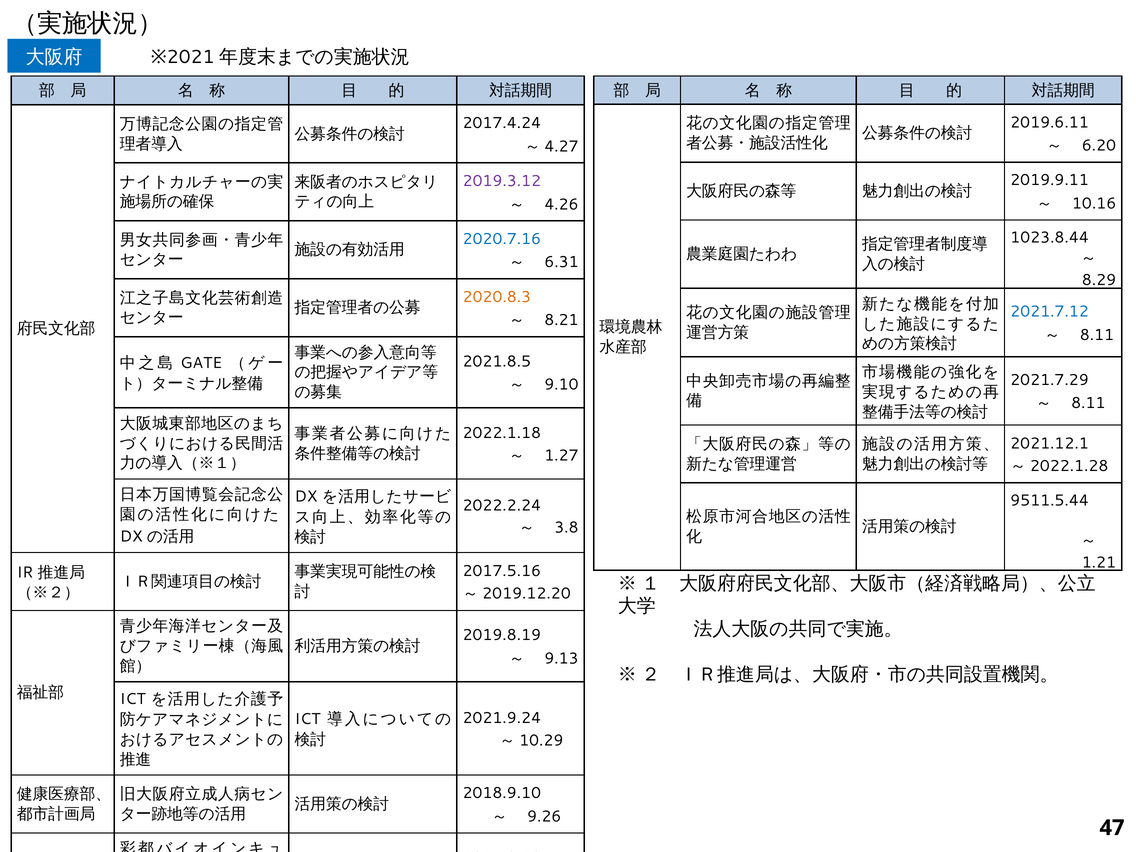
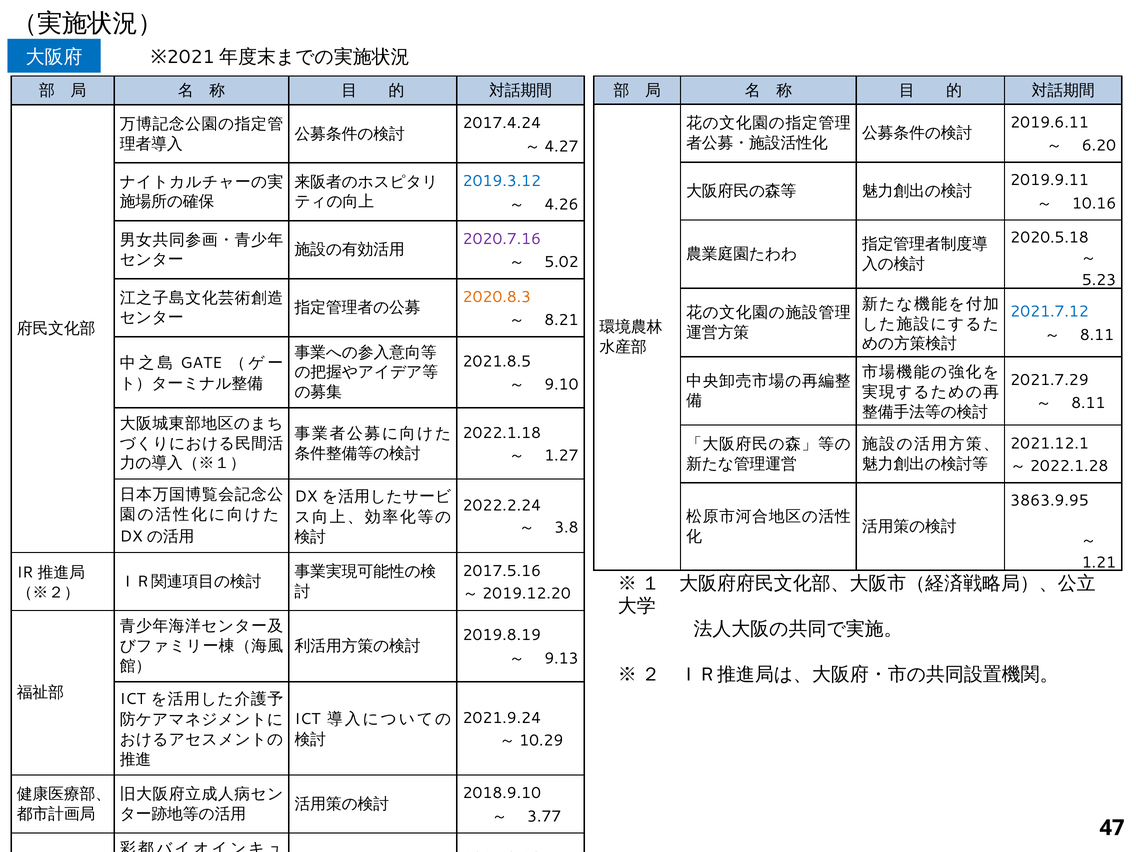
2019.3.12 colour: purple -> blue
1023.8.44: 1023.8.44 -> 2020.5.18
2020.7.16 colour: blue -> purple
6.31: 6.31 -> 5.02
8.29: 8.29 -> 5.23
9511.5.44: 9511.5.44 -> 3863.9.95
9.26: 9.26 -> 3.77
